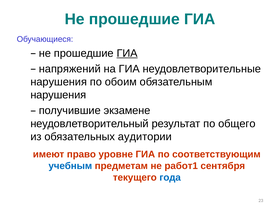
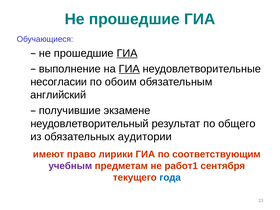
напряжений: напряжений -> выполнение
ГИА at (129, 69) underline: none -> present
нарушения at (59, 82): нарушения -> несогласии
нарушения at (58, 95): нарушения -> английский
уровне: уровне -> лирики
учебным colour: blue -> purple
